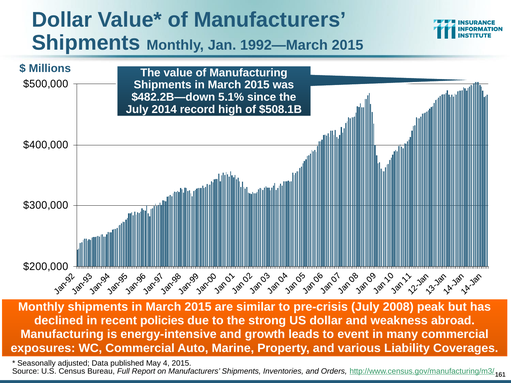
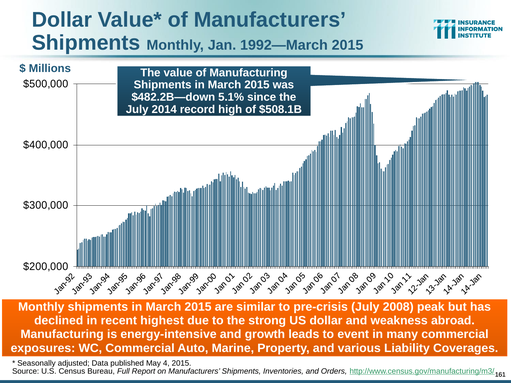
policies: policies -> highest
